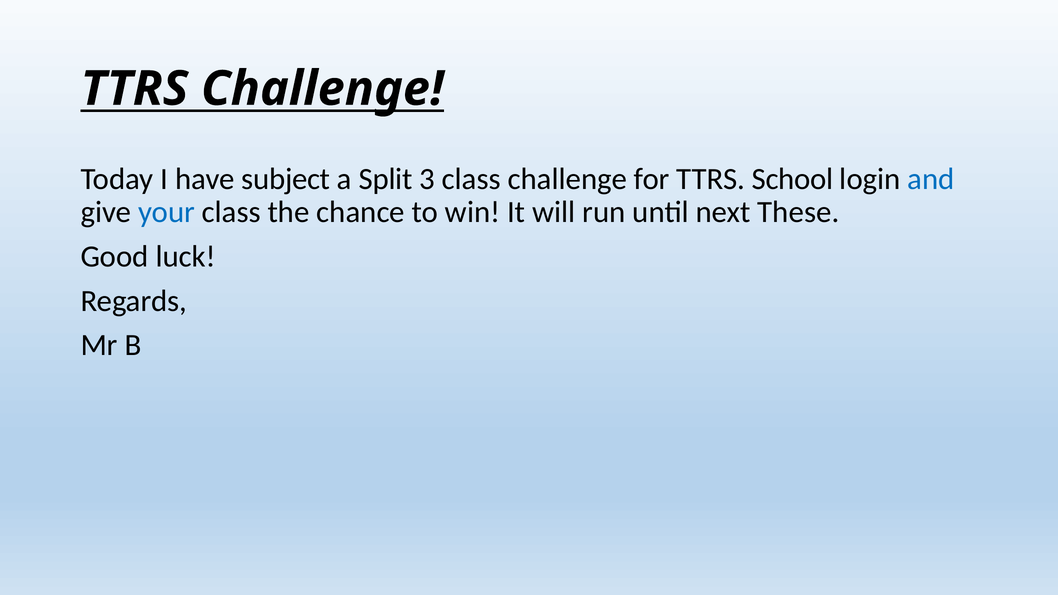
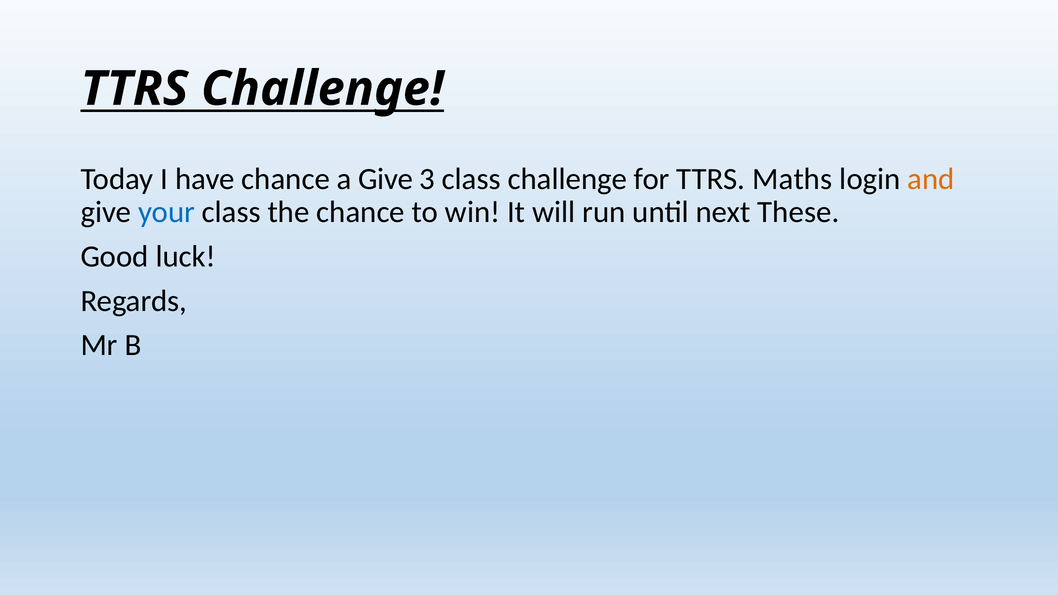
have subject: subject -> chance
a Split: Split -> Give
School: School -> Maths
and colour: blue -> orange
